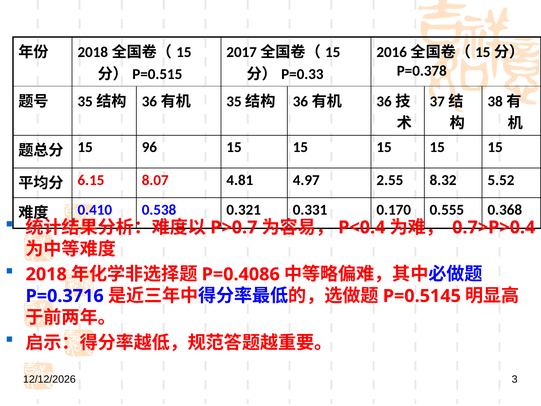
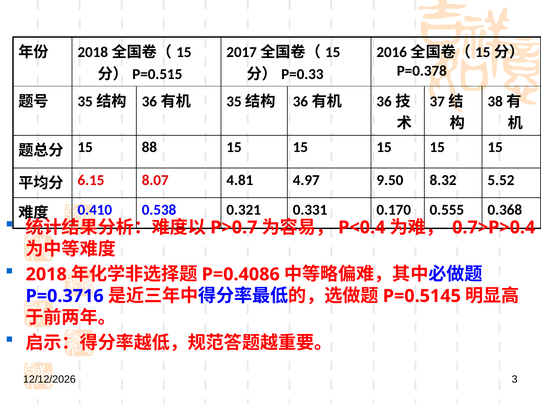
96: 96 -> 88
2.55: 2.55 -> 9.50
